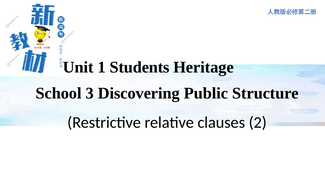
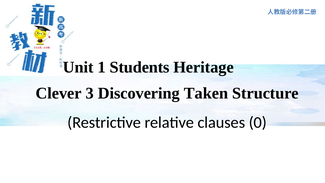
School: School -> Clever
Public: Public -> Taken
2: 2 -> 0
